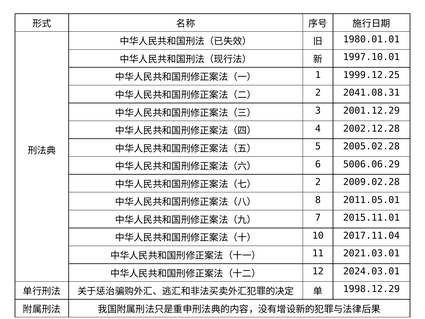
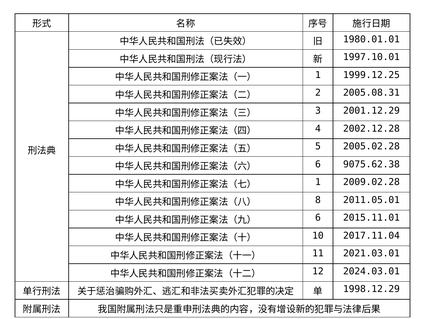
2041.08.31: 2041.08.31 -> 2005.08.31
5006.06.29: 5006.06.29 -> 9075.62.38
2 at (318, 182): 2 -> 1
7 at (318, 218): 7 -> 6
